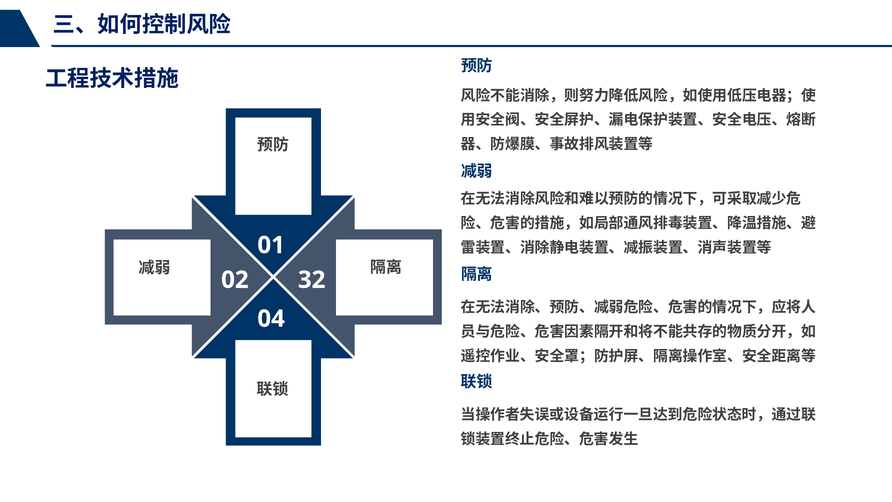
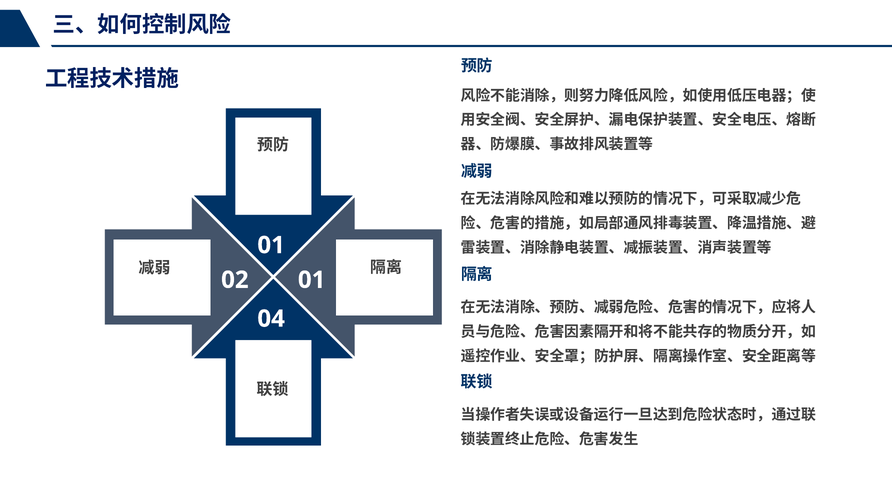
02 32: 32 -> 01
